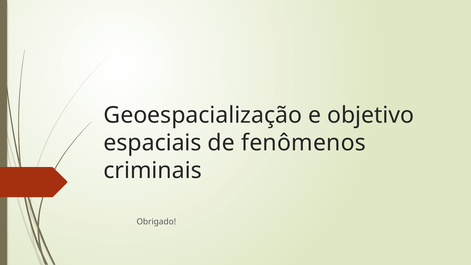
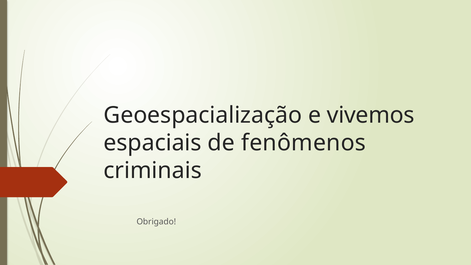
objetivo: objetivo -> vivemos
